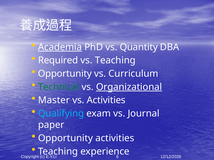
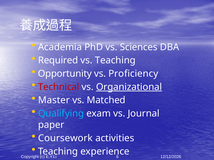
Academia underline: present -> none
Quantity: Quantity -> Sciences
Curriculum: Curriculum -> Proficiency
Technical colour: green -> red
vs Activities: Activities -> Matched
Opportunity at (65, 139): Opportunity -> Coursework
